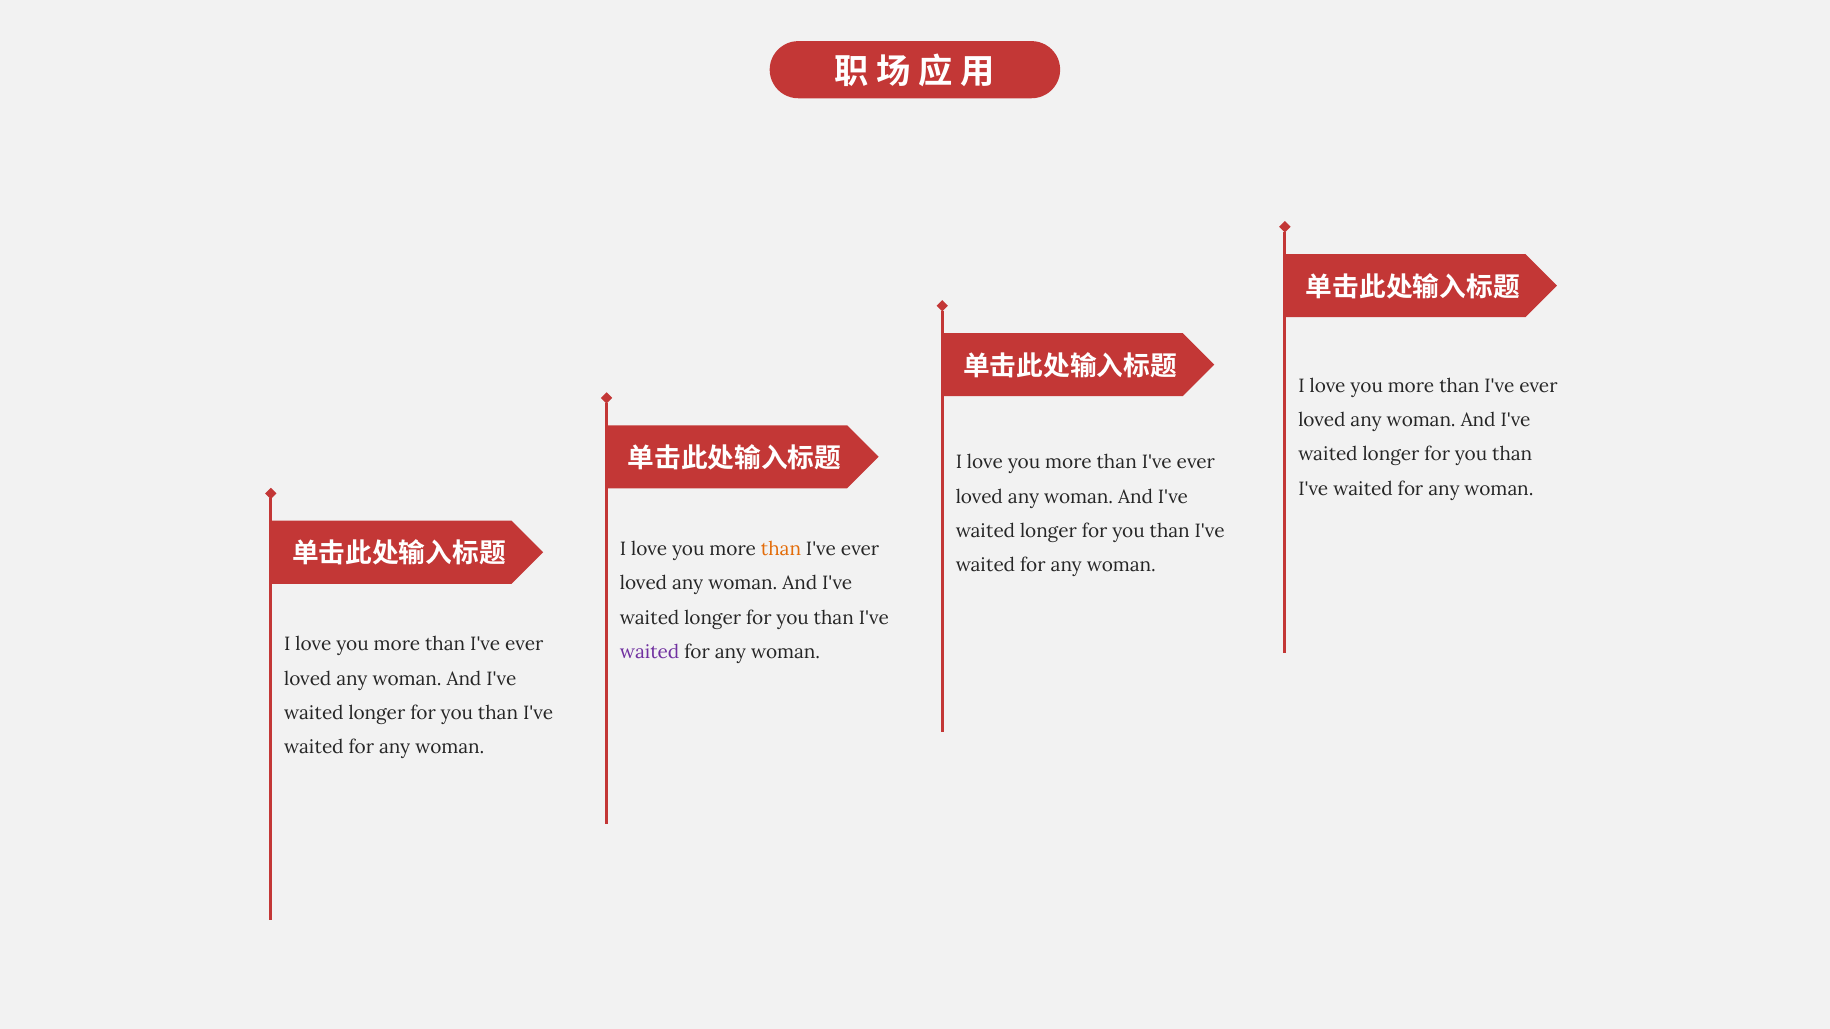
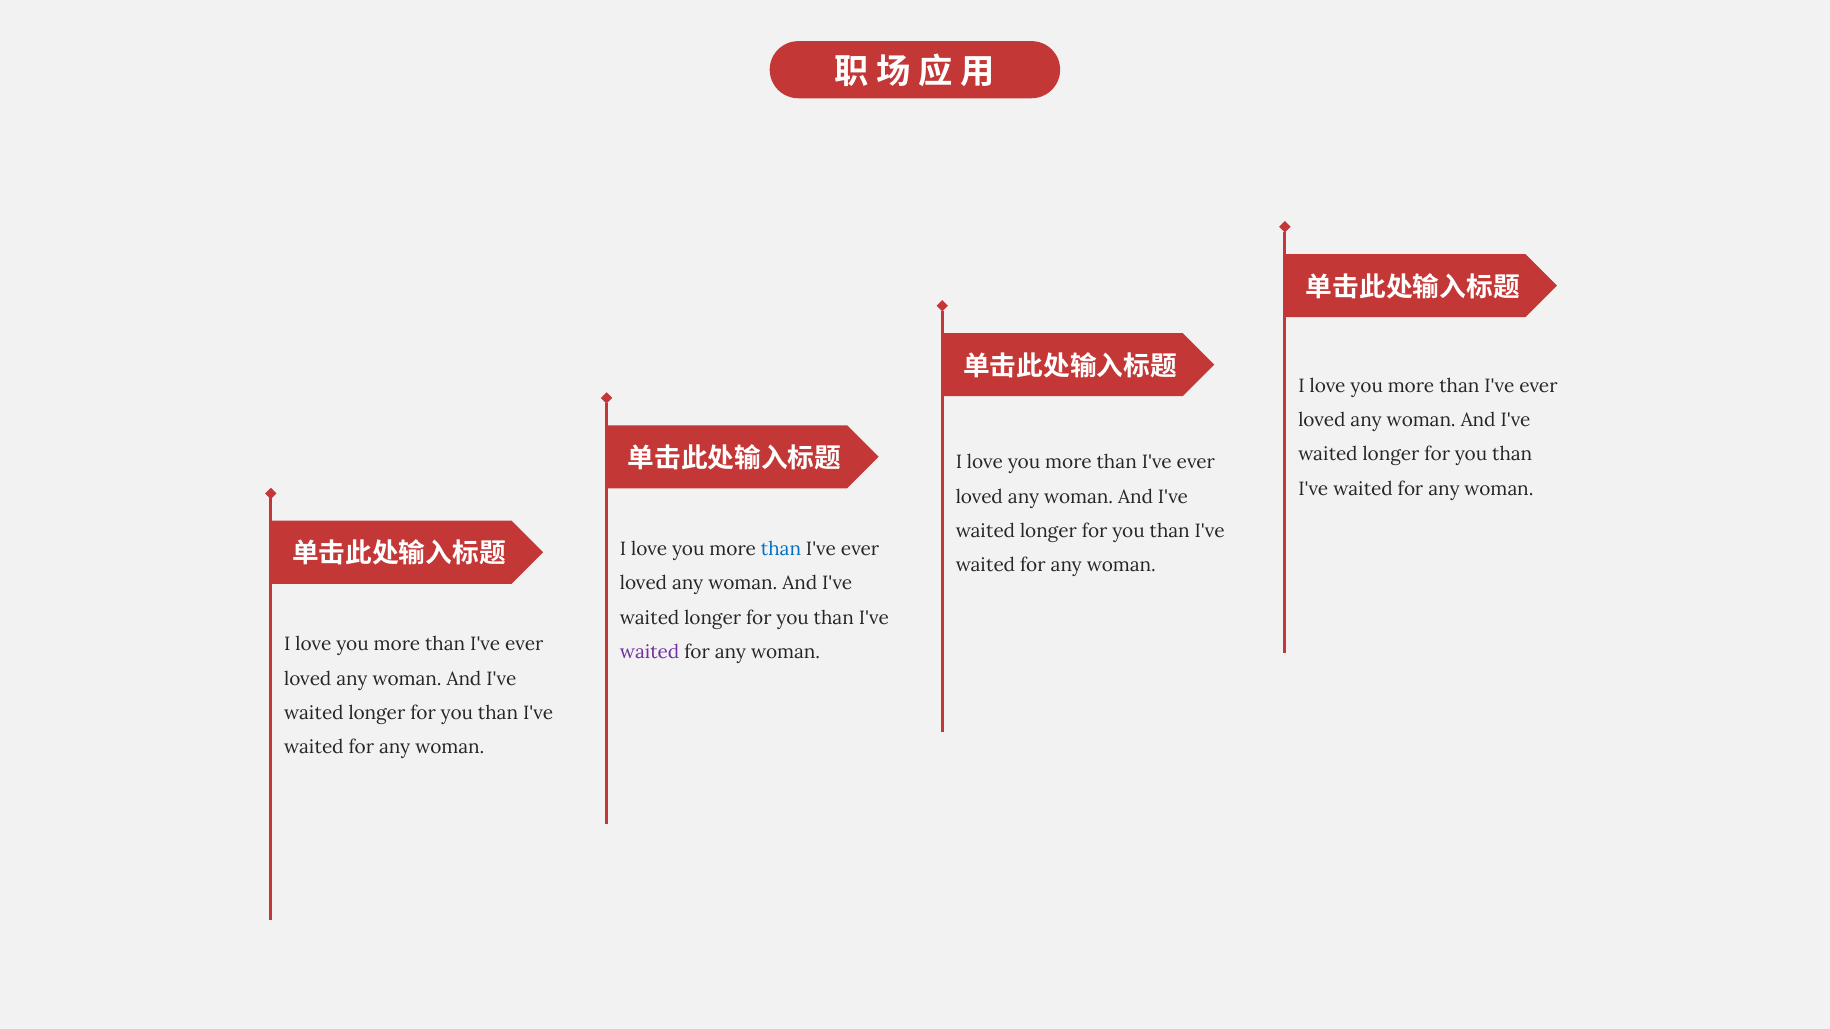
than at (781, 549) colour: orange -> blue
